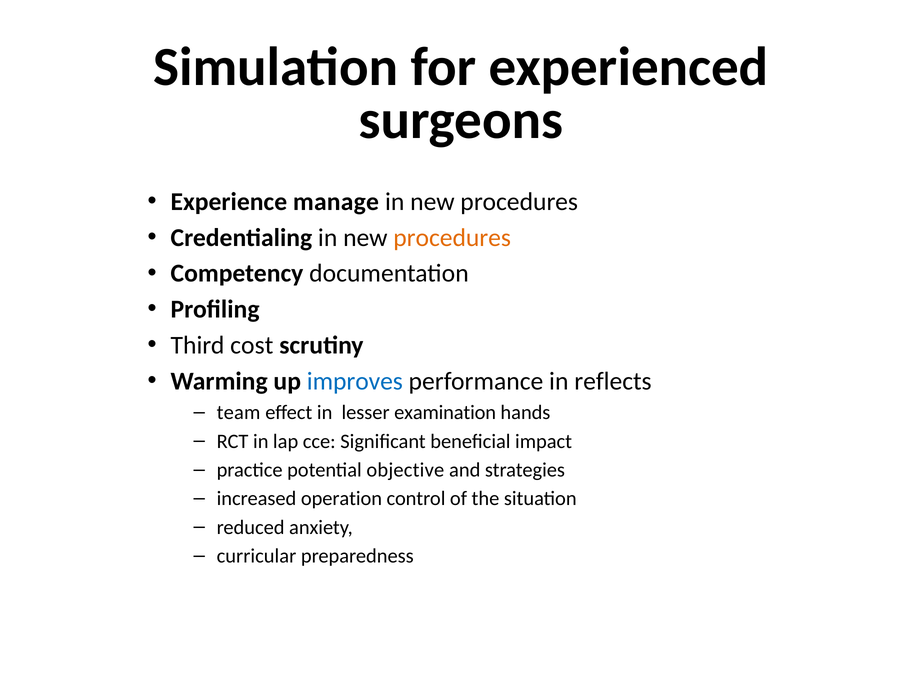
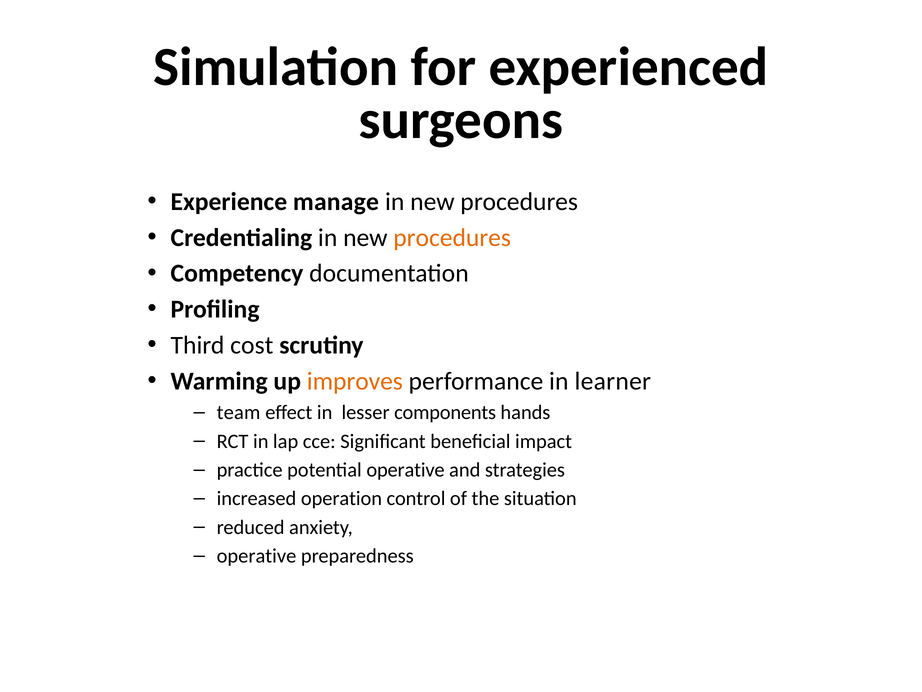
improves colour: blue -> orange
reflects: reflects -> learner
examination: examination -> components
potential objective: objective -> operative
curricular at (256, 556): curricular -> operative
